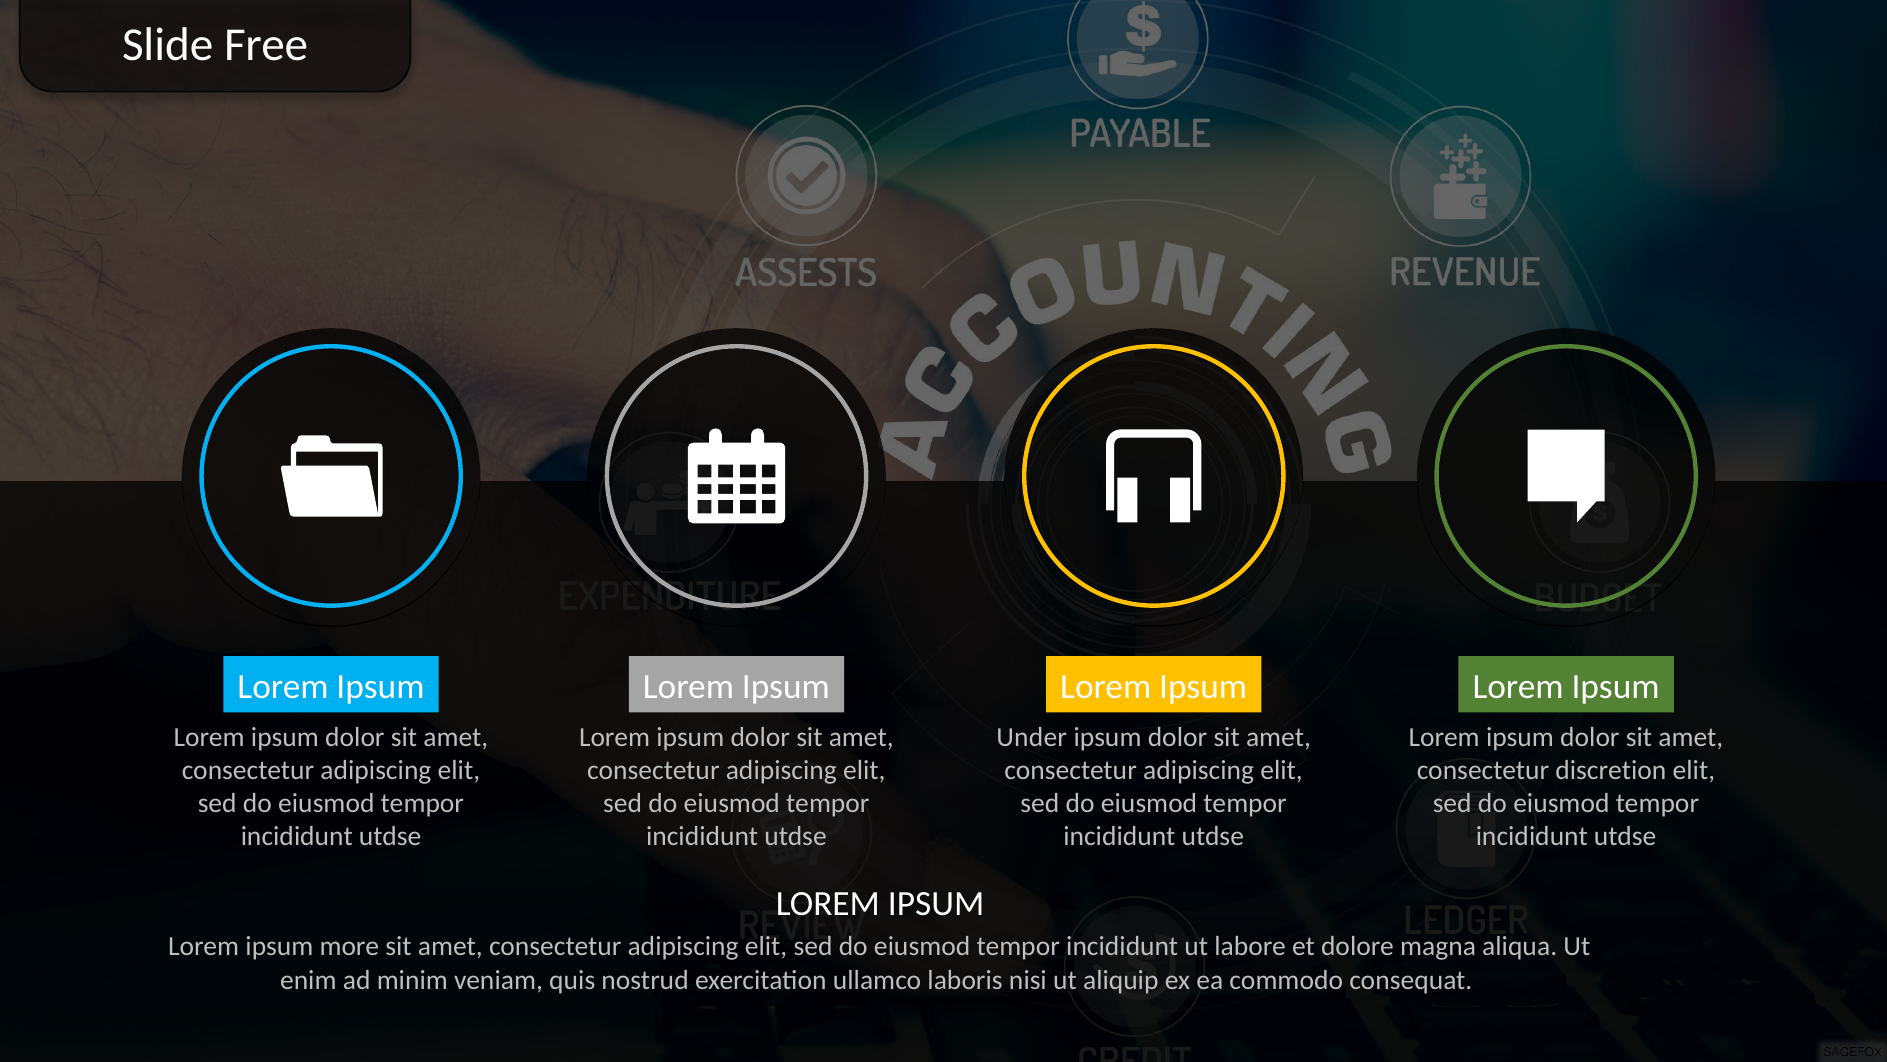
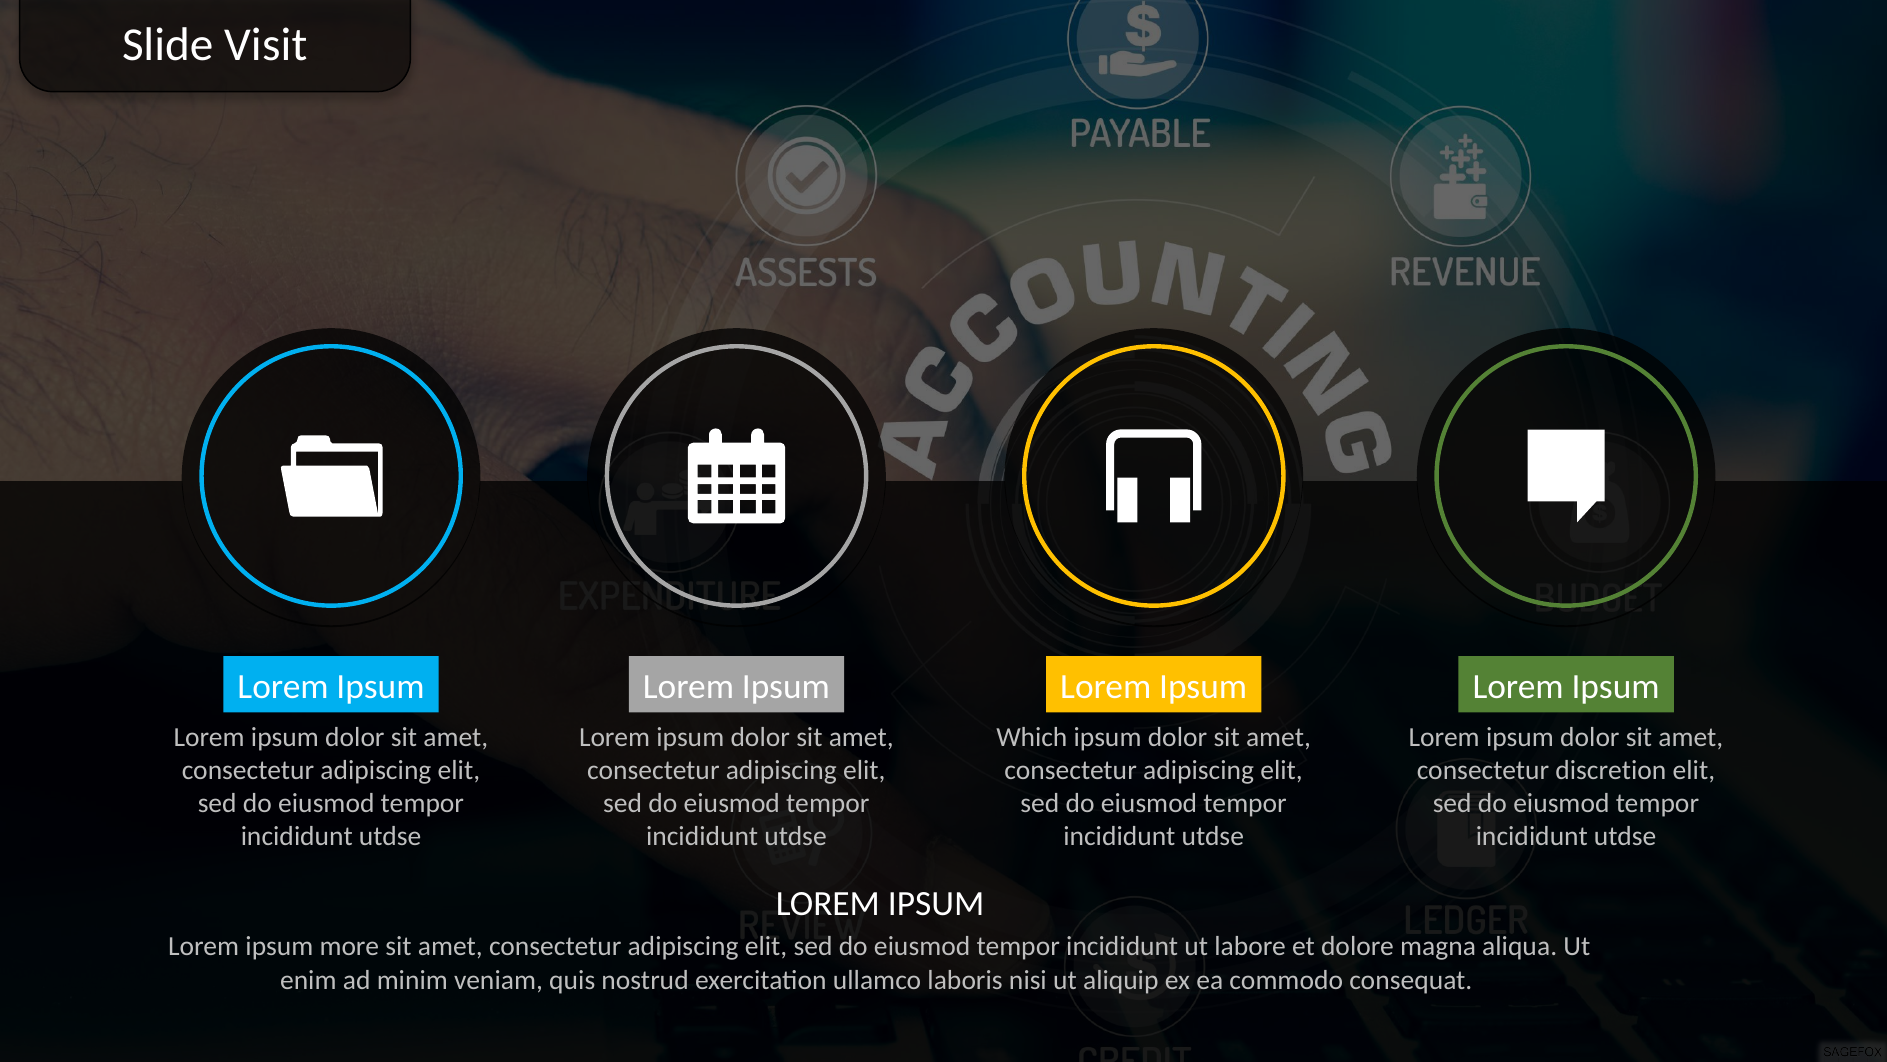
Free: Free -> Visit
Under: Under -> Which
